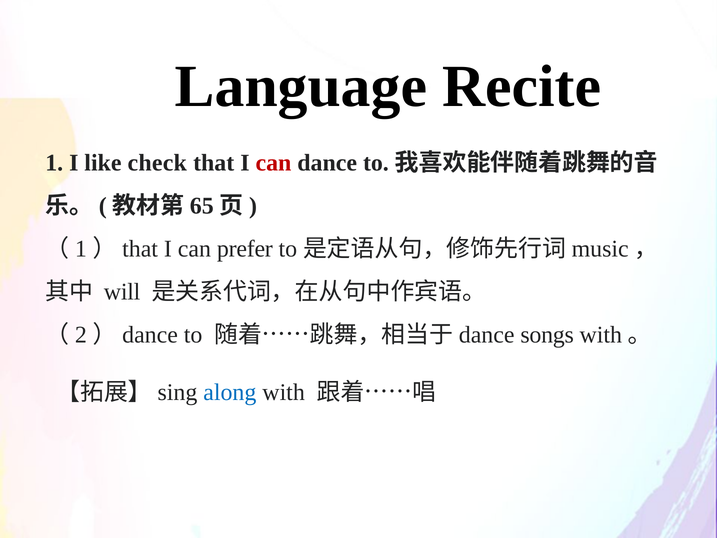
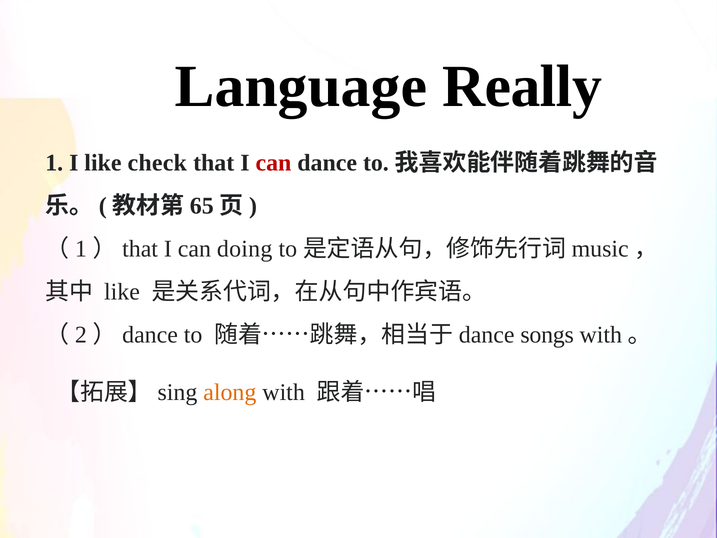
Recite: Recite -> Really
prefer: prefer -> doing
will at (122, 292): will -> like
along colour: blue -> orange
